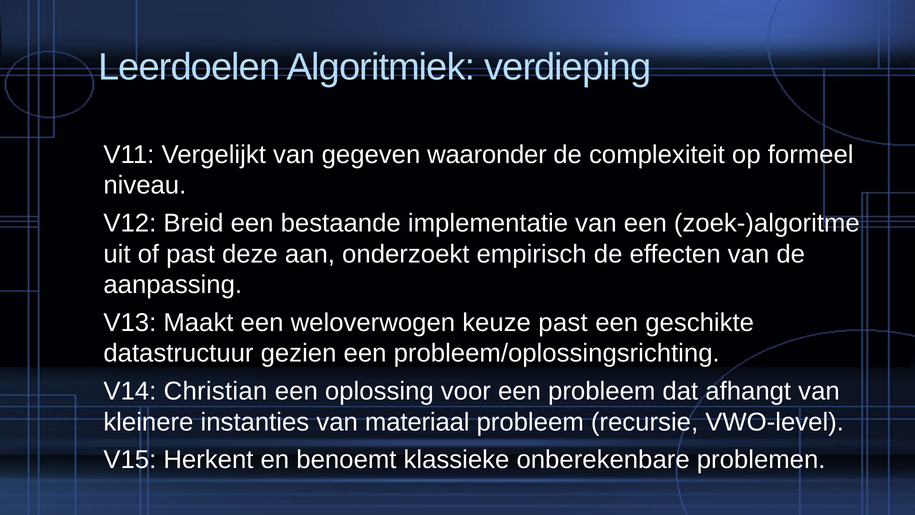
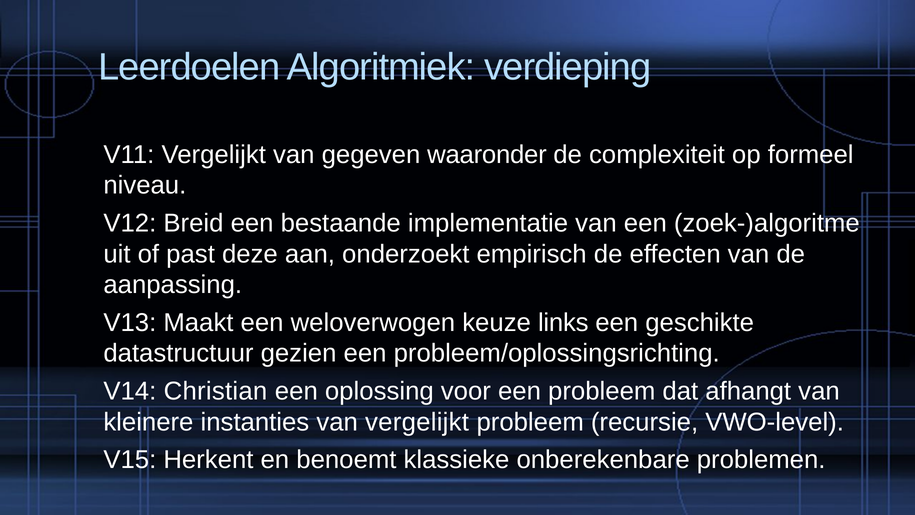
keuze past: past -> links
van materiaal: materiaal -> vergelijkt
